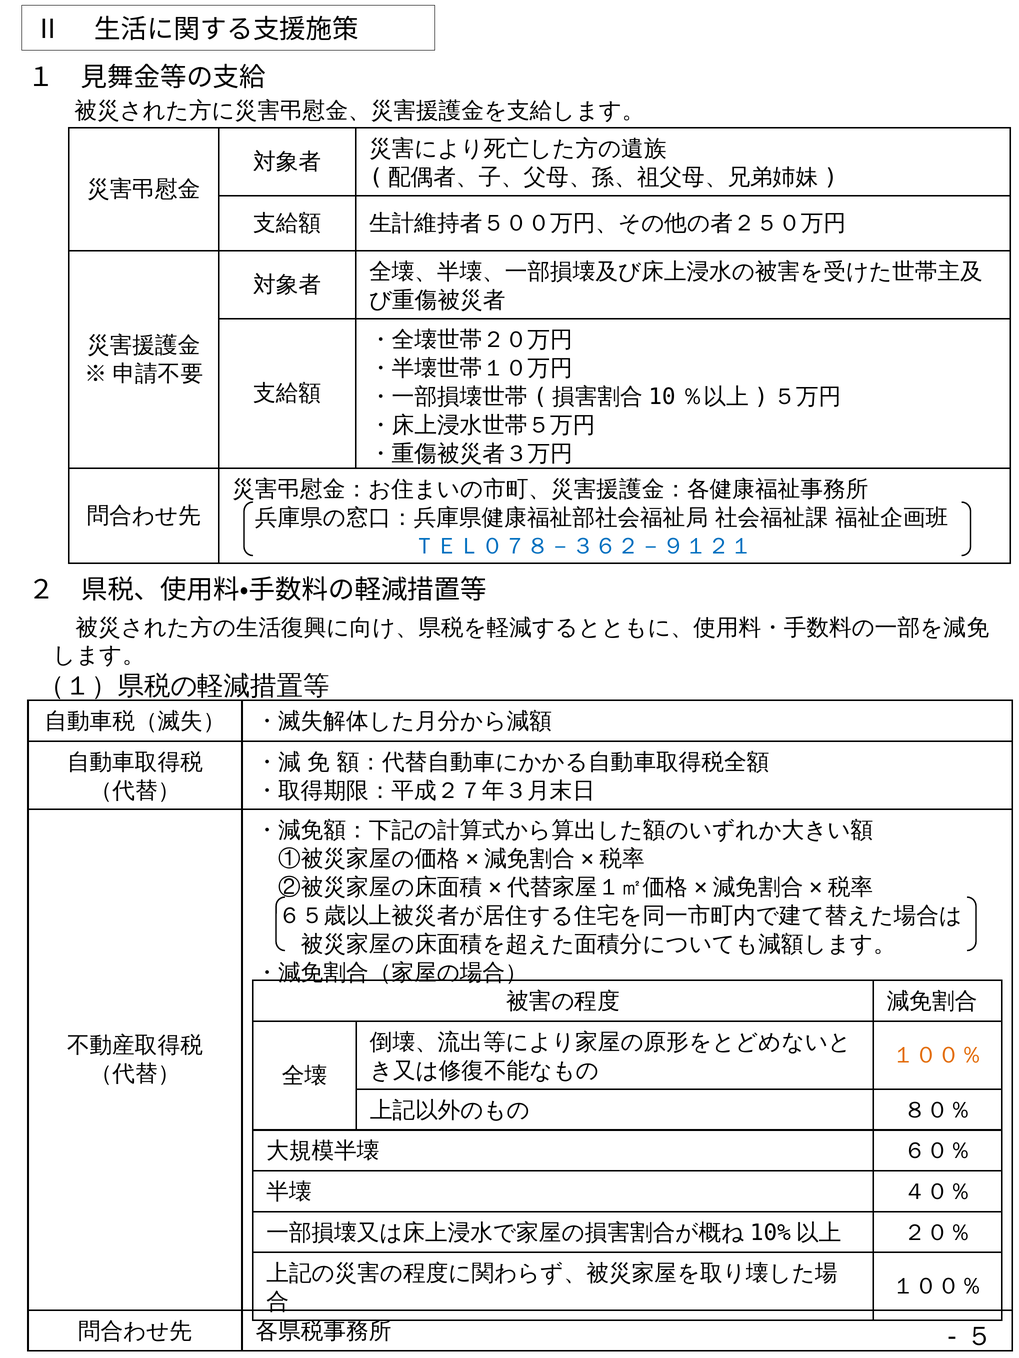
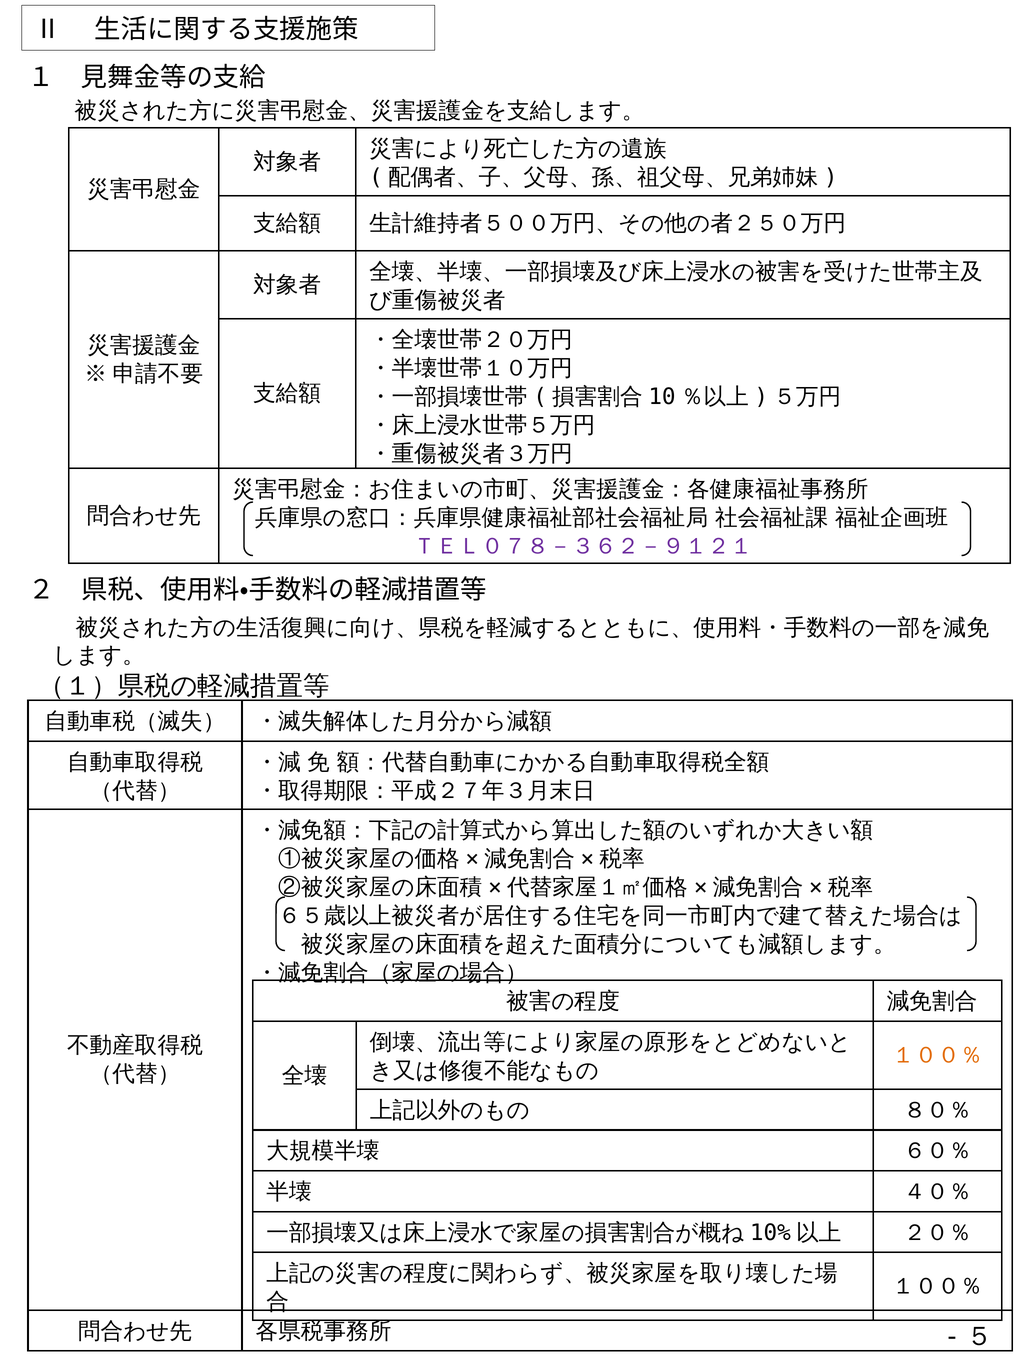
ＴＥＬ０７８－３６２－９１２１ colour: blue -> purple
